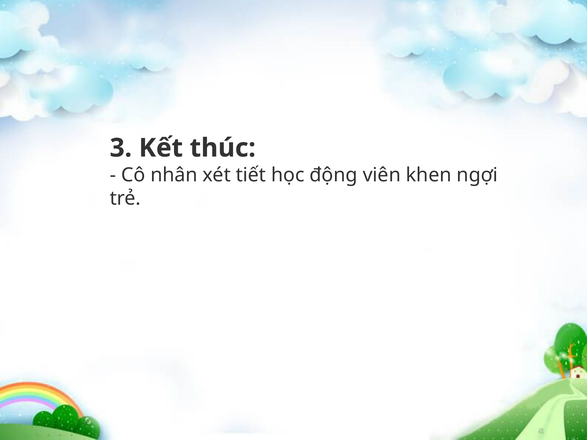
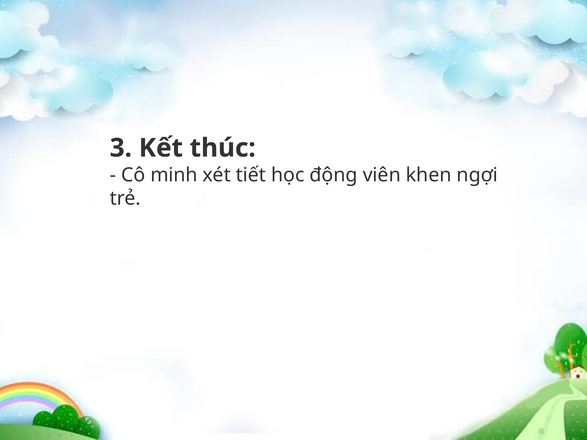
nhân: nhân -> minh
